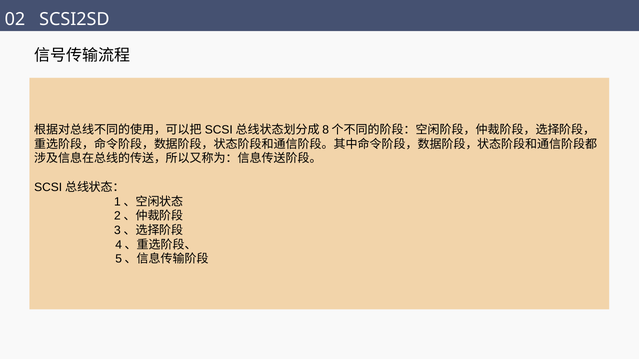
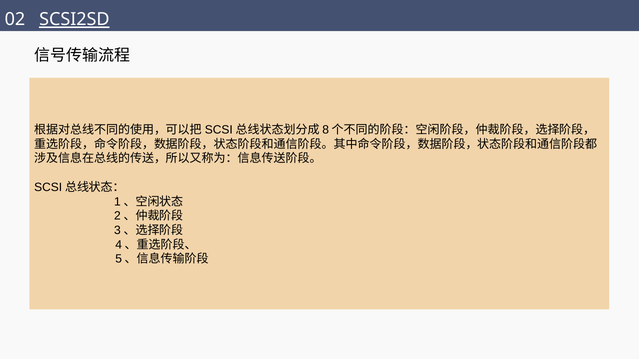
SCSI2SD underline: none -> present
